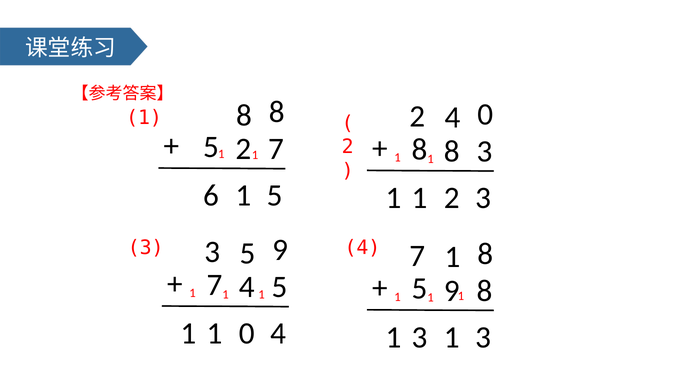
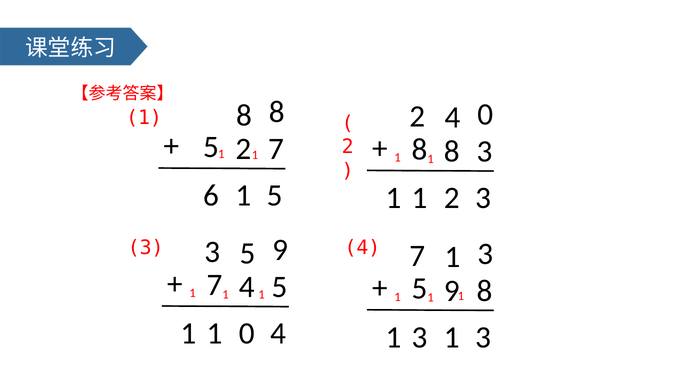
8 at (485, 254): 8 -> 3
